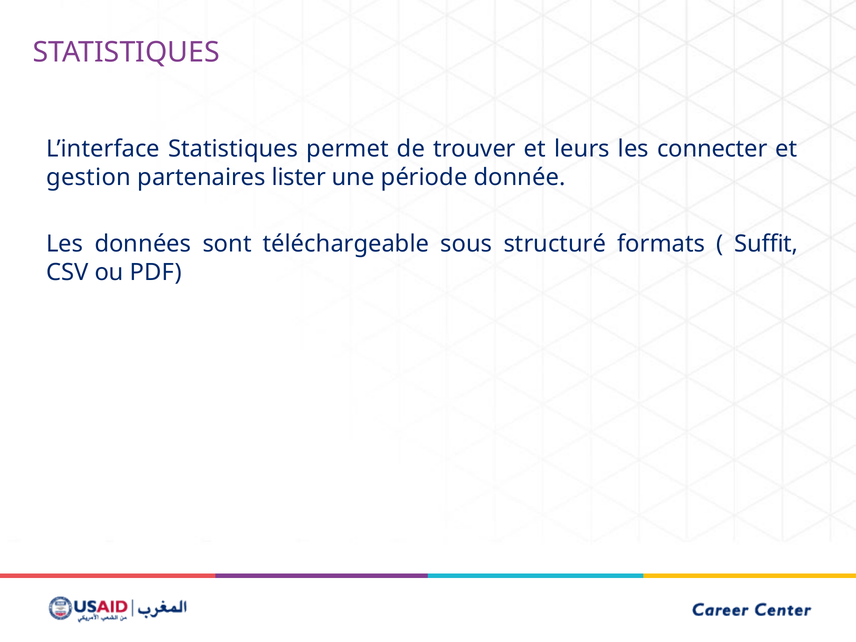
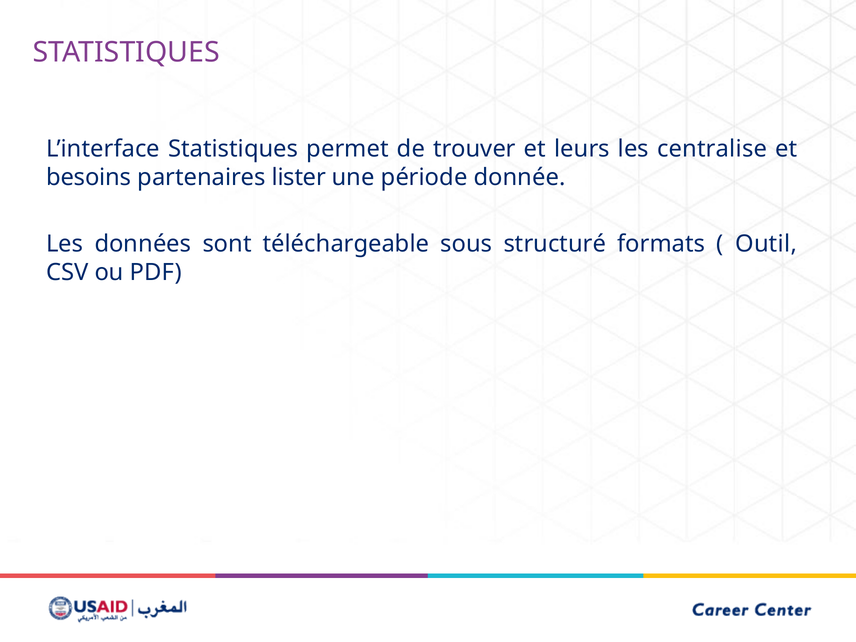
connecter: connecter -> centralise
gestion: gestion -> besoins
Suffit: Suffit -> Outil
